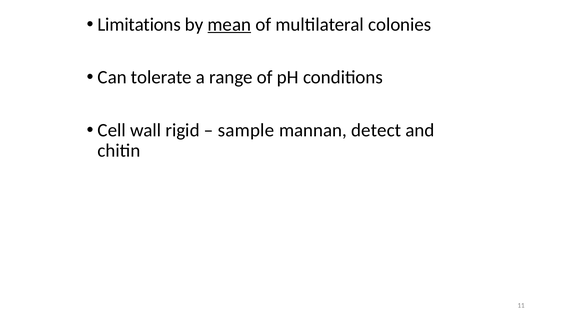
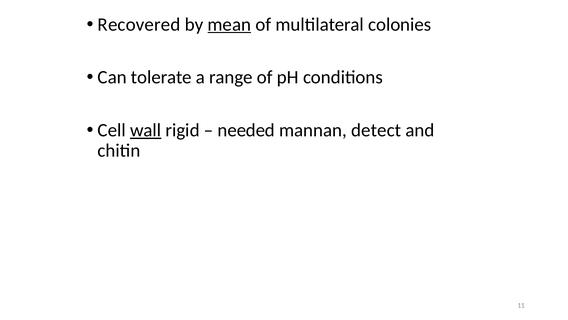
Limitations: Limitations -> Recovered
wall underline: none -> present
sample: sample -> needed
